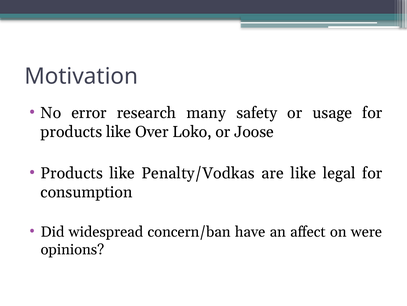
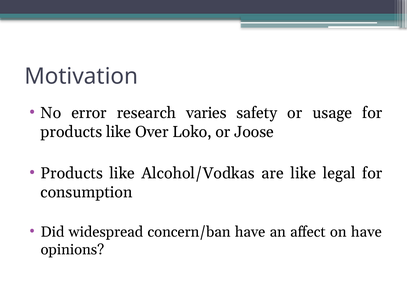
many: many -> varies
Penalty/Vodkas: Penalty/Vodkas -> Alcohol/Vodkas
on were: were -> have
